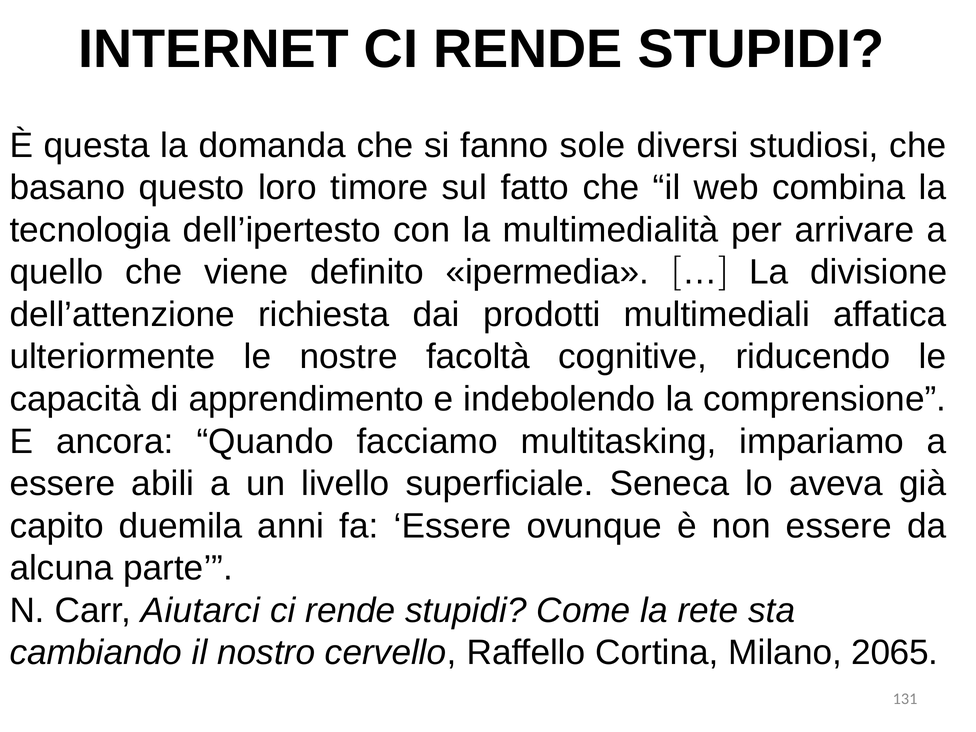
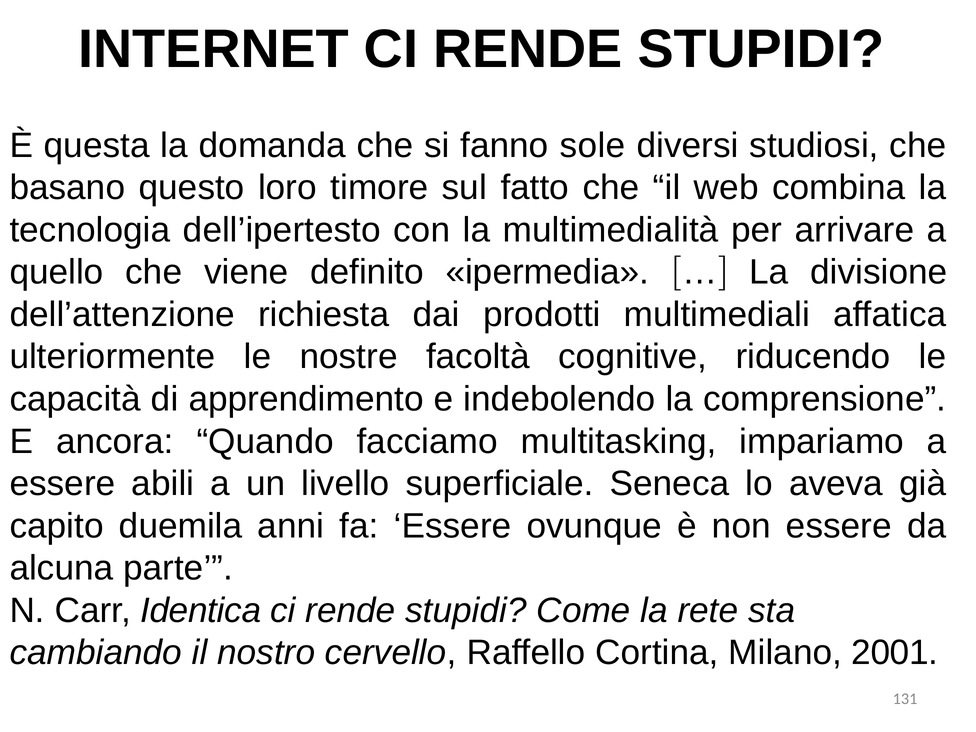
Aiutarci: Aiutarci -> Identica
2065: 2065 -> 2001
